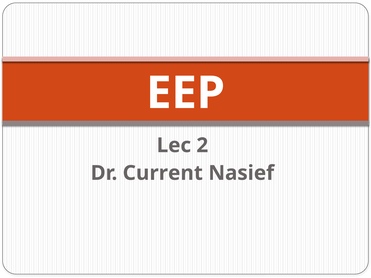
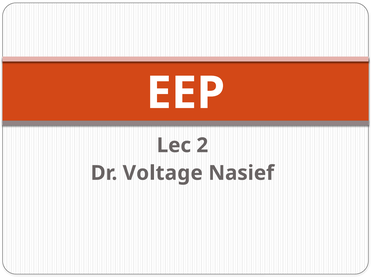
Current: Current -> Voltage
